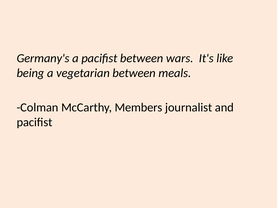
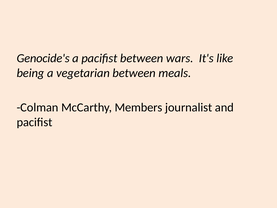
Germany's: Germany's -> Genocide's
